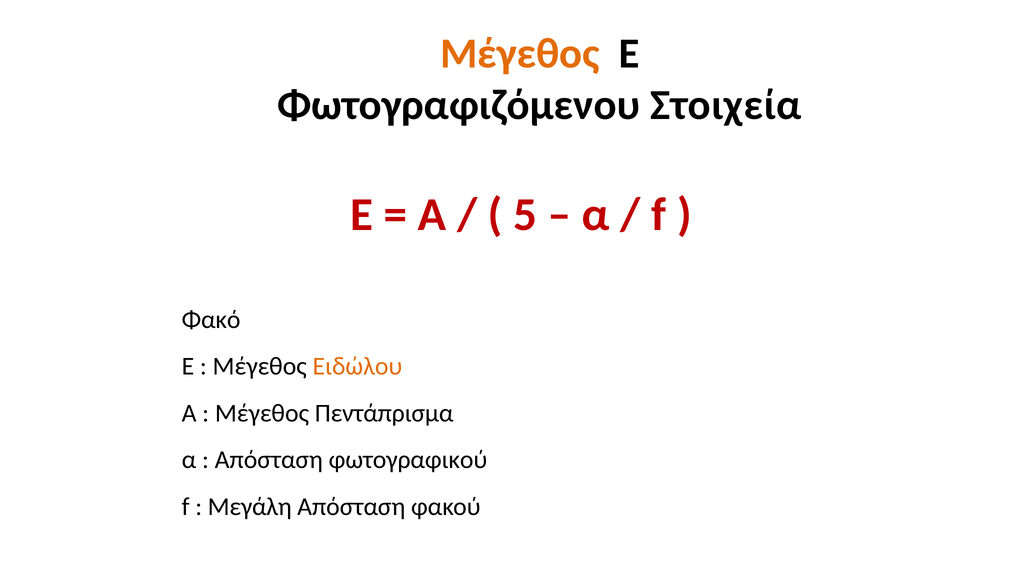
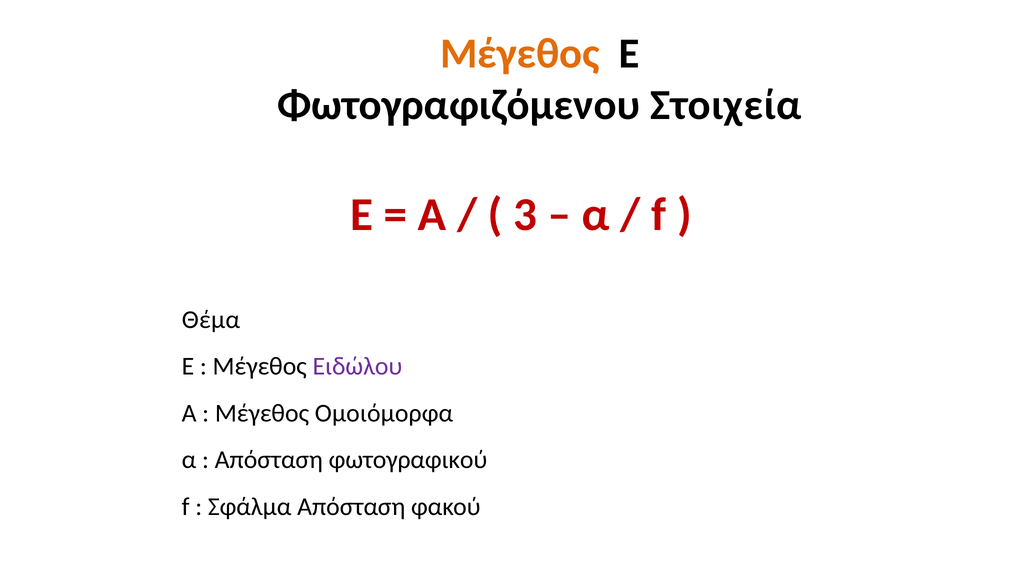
5: 5 -> 3
Φακό: Φακό -> Θέμα
Ειδώλου colour: orange -> purple
Πεντάπρισμα: Πεντάπρισμα -> Ομοιόμορφα
Μεγάλη: Μεγάλη -> Σφάλμα
